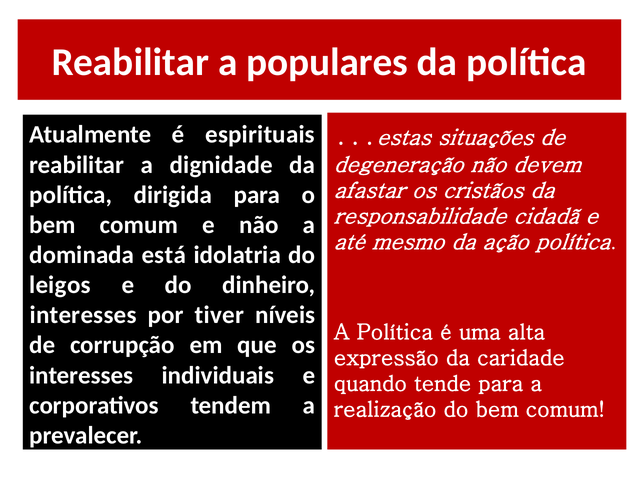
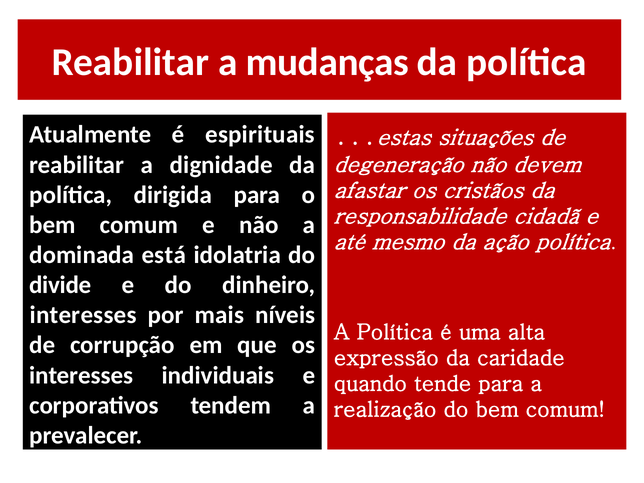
populares: populares -> mudanças
leigos: leigos -> divide
tiver: tiver -> mais
